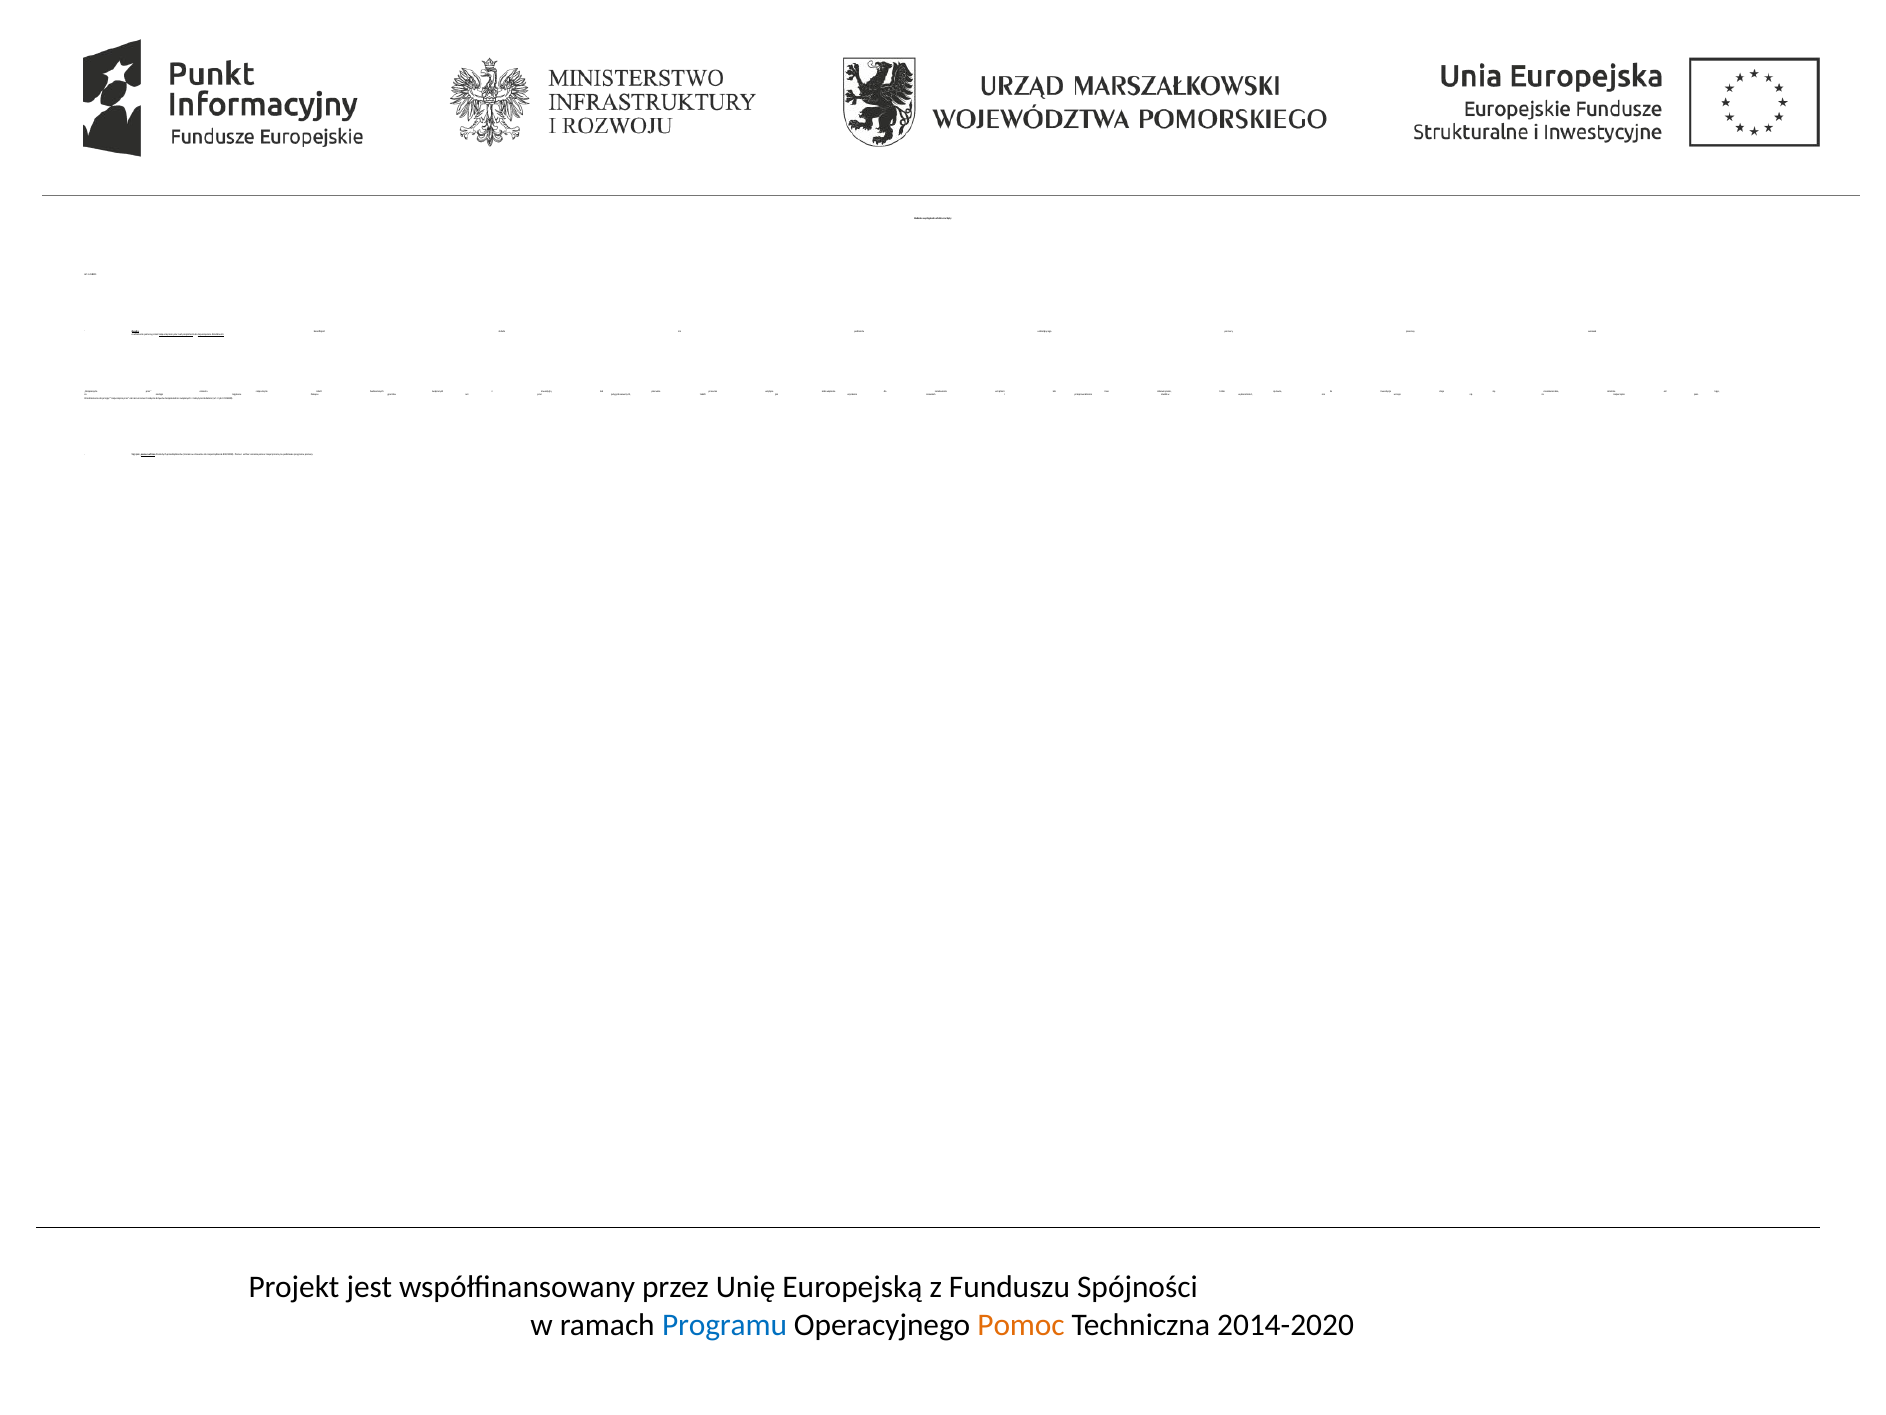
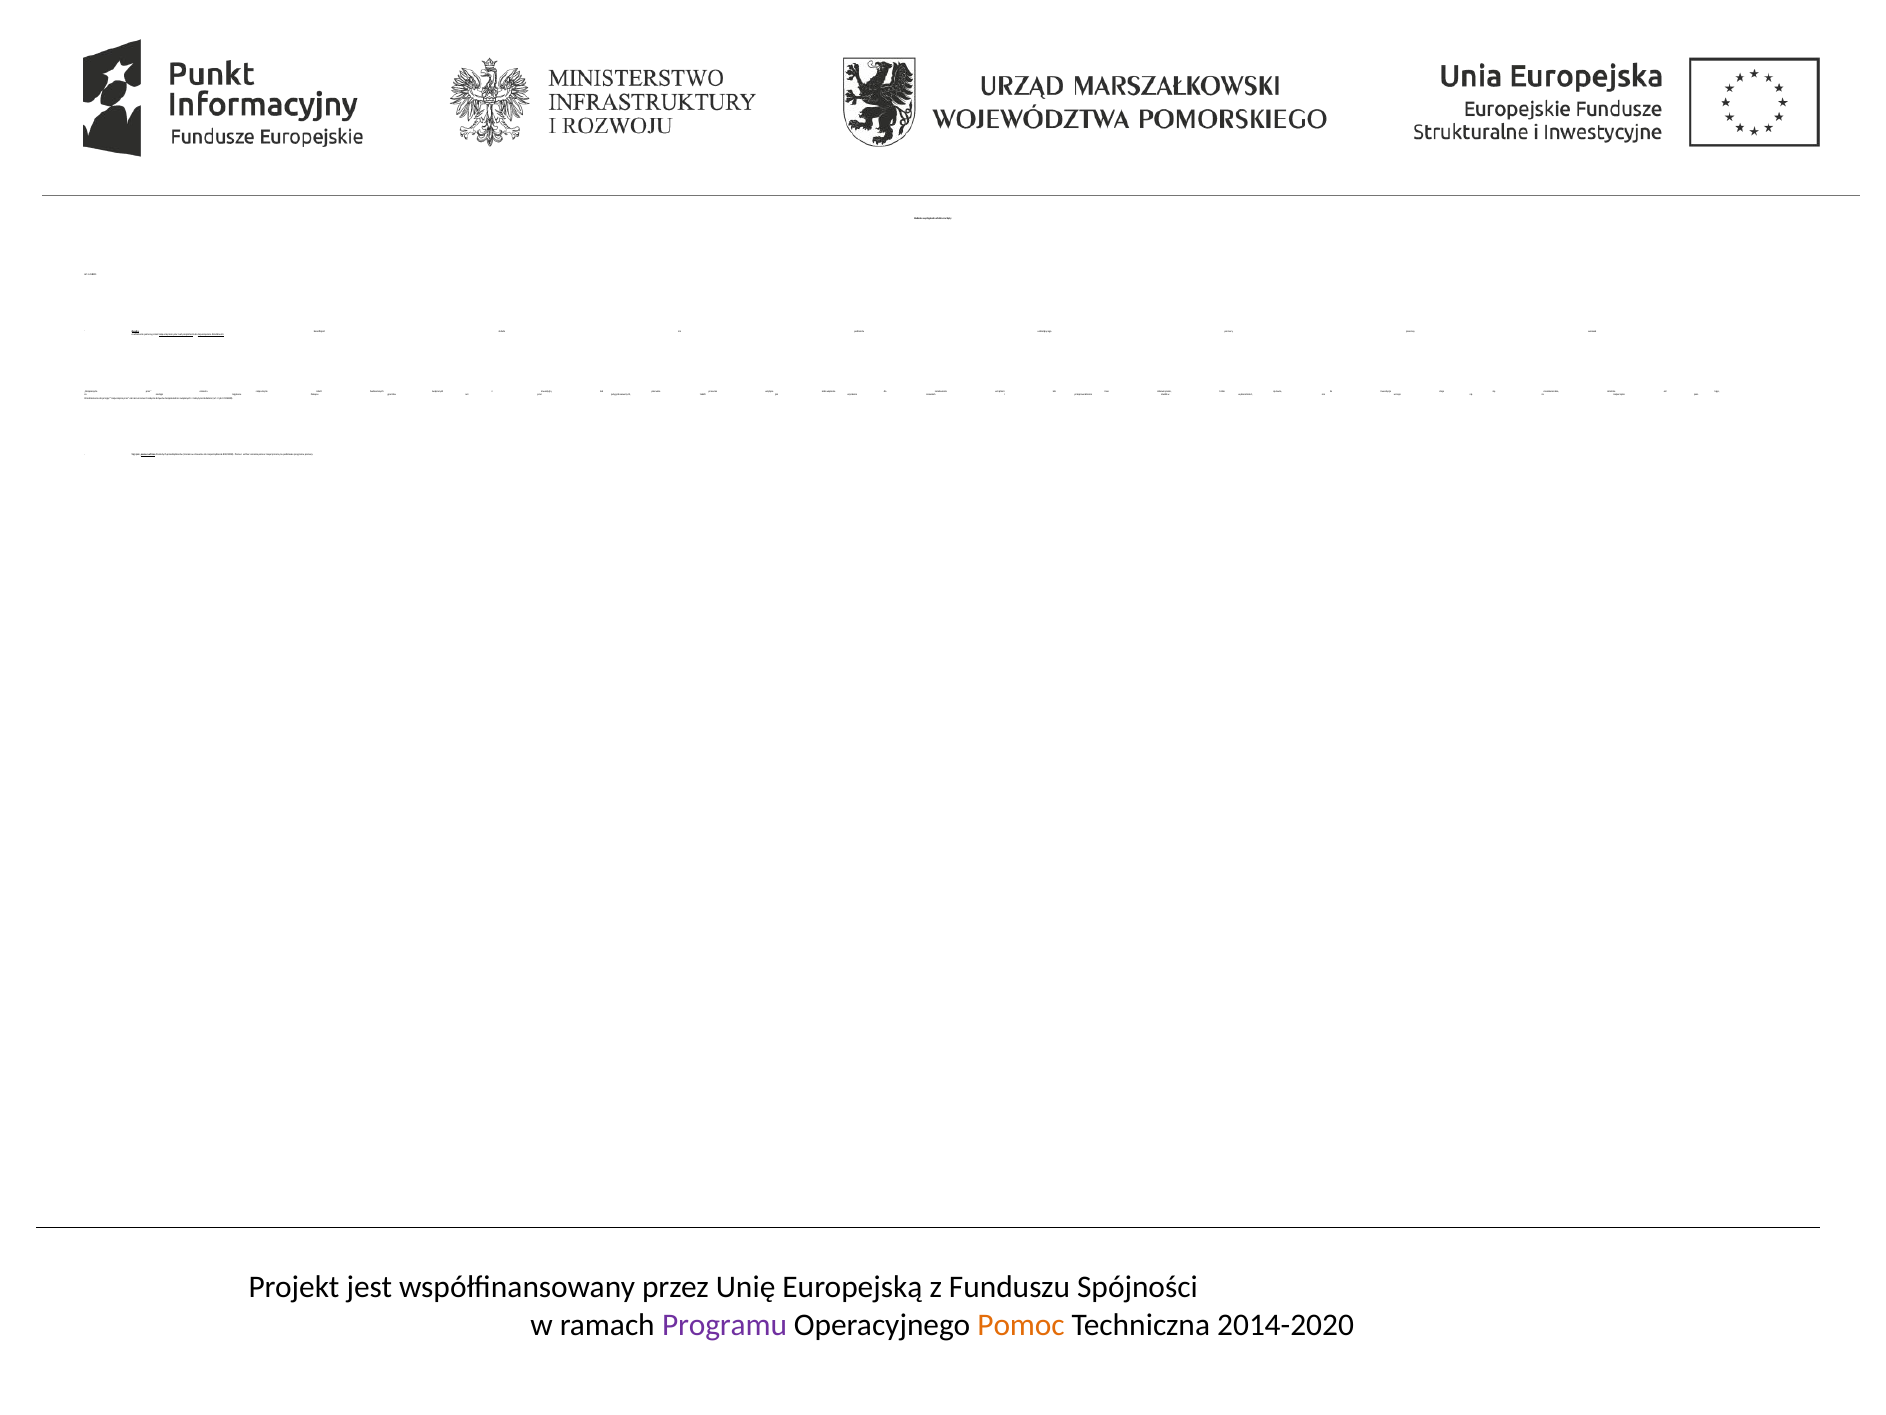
Programu at (725, 1325) colour: blue -> purple
